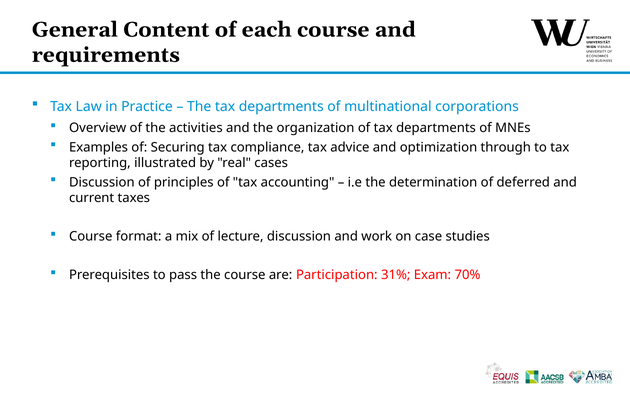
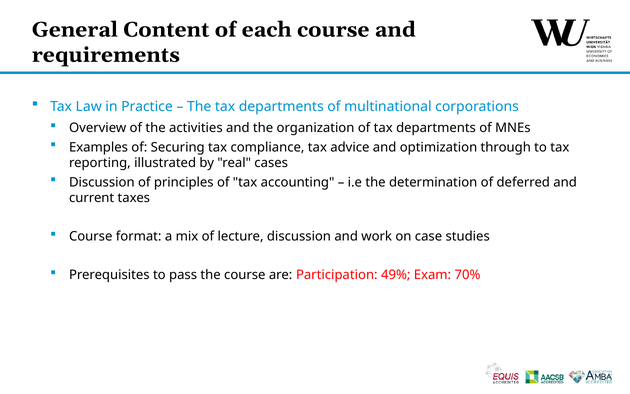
31%: 31% -> 49%
